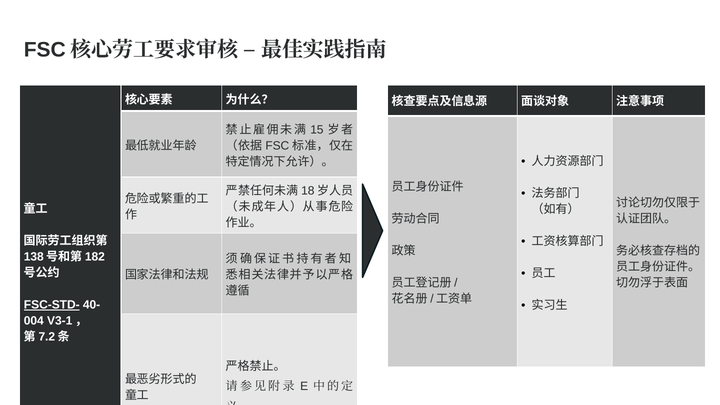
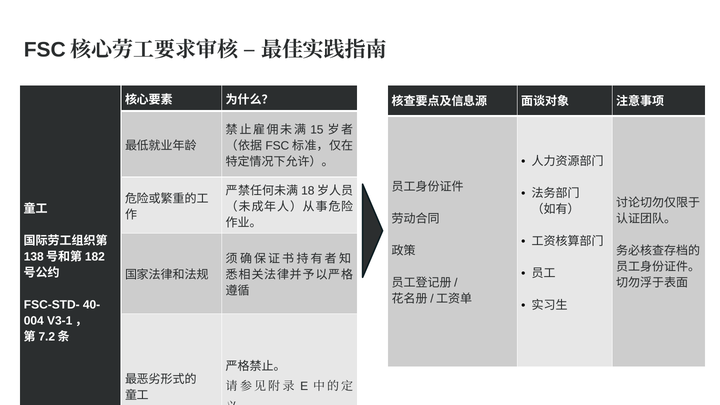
FSC-STD- underline: present -> none
